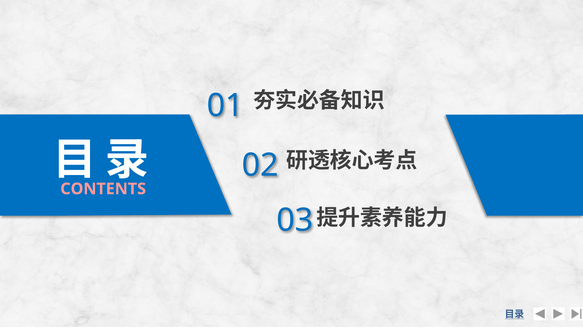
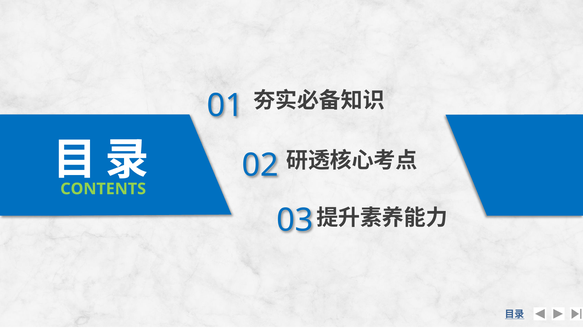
CONTENTS colour: pink -> light green
